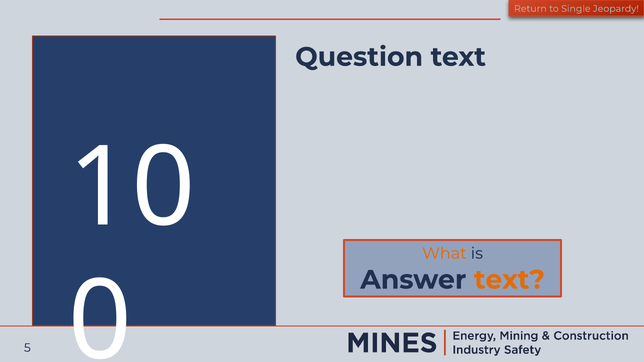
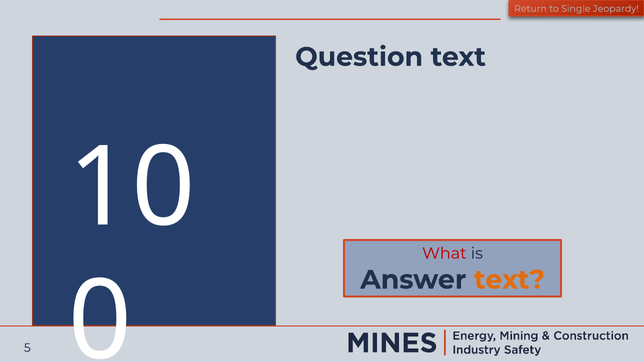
What colour: orange -> red
